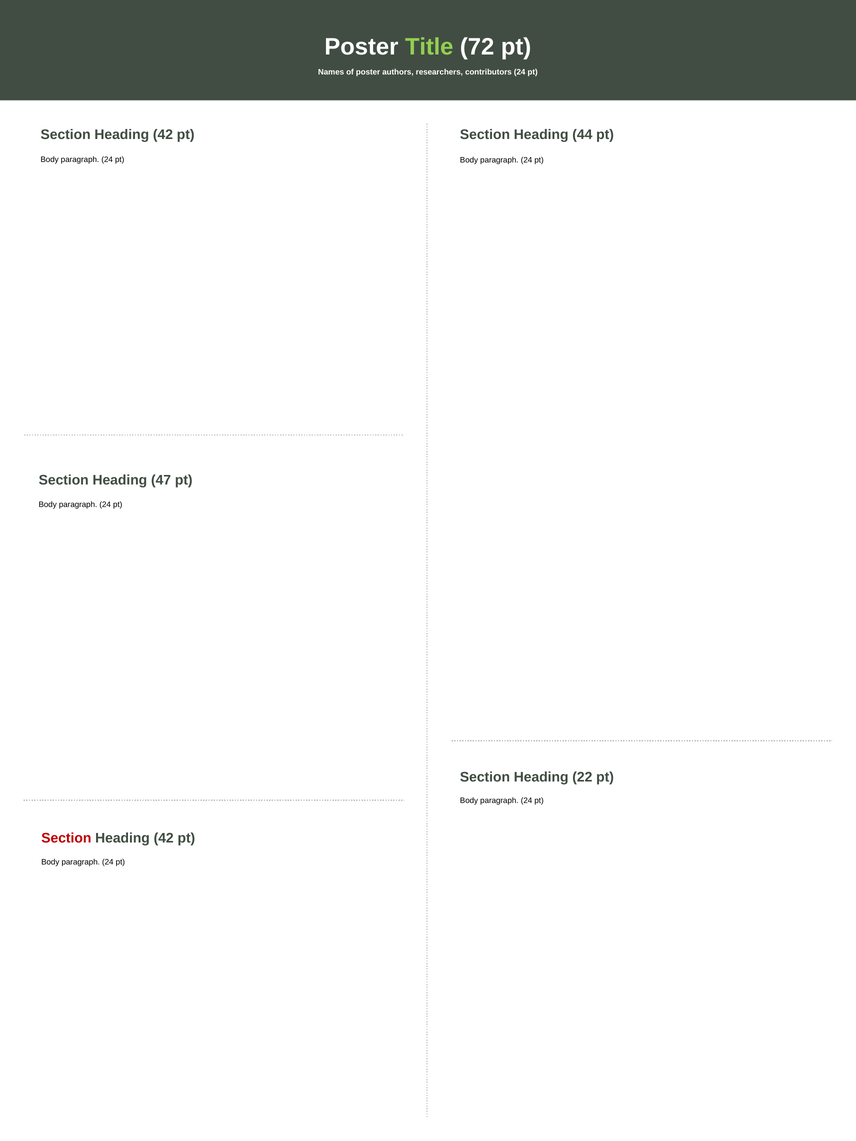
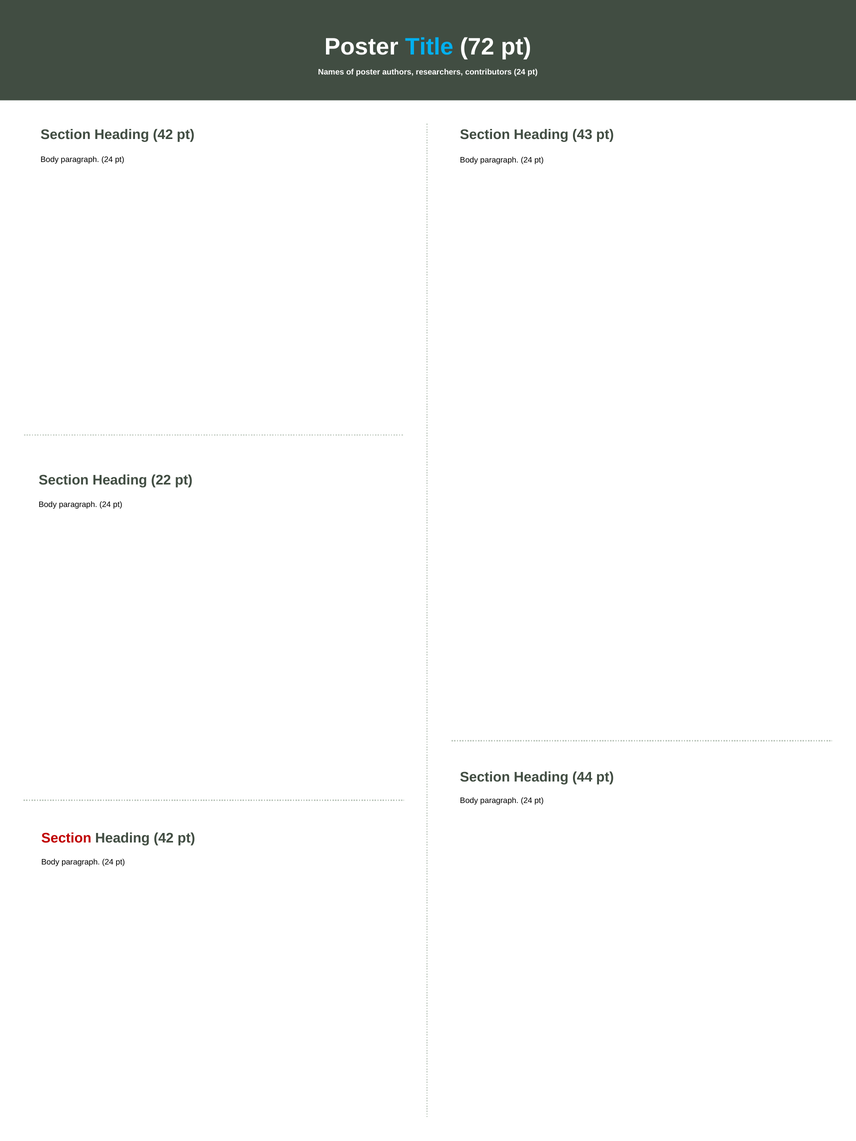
Title colour: light green -> light blue
44: 44 -> 43
47: 47 -> 22
22: 22 -> 44
